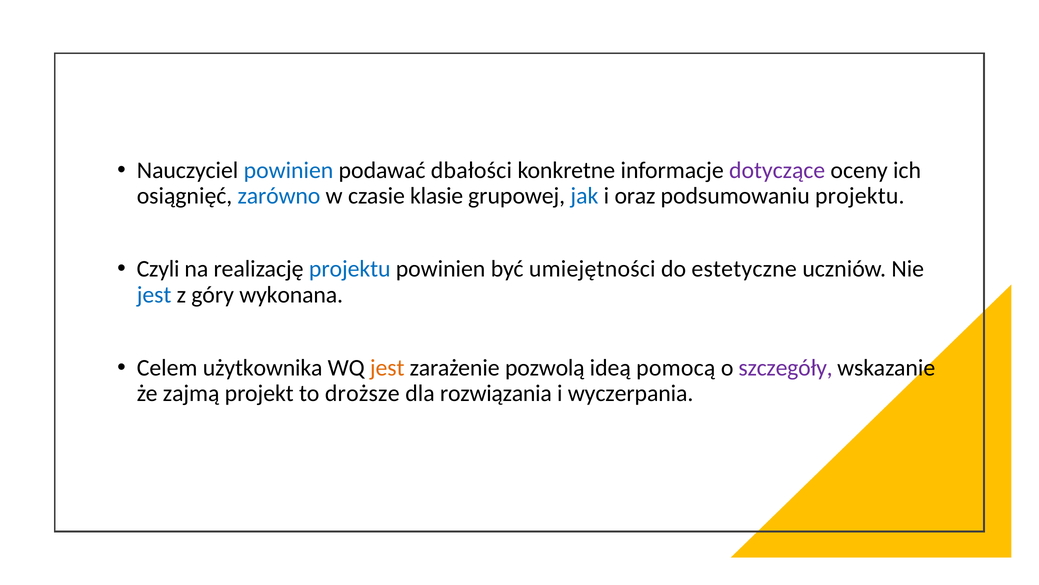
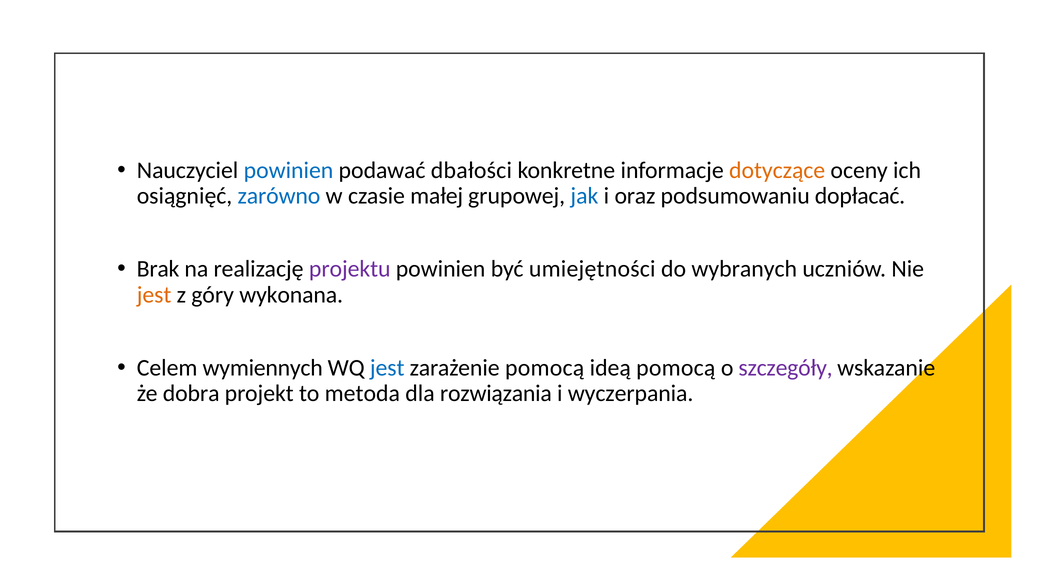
dotyczące colour: purple -> orange
klasie: klasie -> małej
podsumowaniu projektu: projektu -> dopłacać
Czyli: Czyli -> Brak
projektu at (350, 269) colour: blue -> purple
estetyczne: estetyczne -> wybranych
jest at (154, 294) colour: blue -> orange
użytkownika: użytkownika -> wymiennych
jest at (387, 367) colour: orange -> blue
zarażenie pozwolą: pozwolą -> pomocą
zajmą: zajmą -> dobra
droższe: droższe -> metoda
